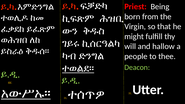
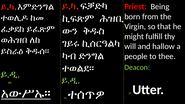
ተወልደ። underline: present -> none
